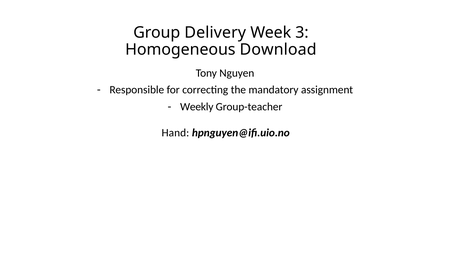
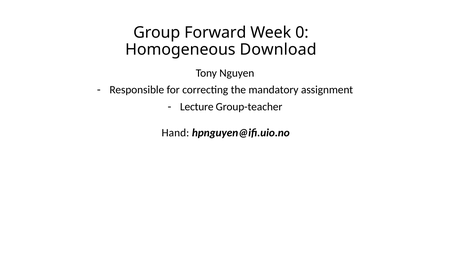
Delivery: Delivery -> Forward
3: 3 -> 0
Weekly: Weekly -> Lecture
